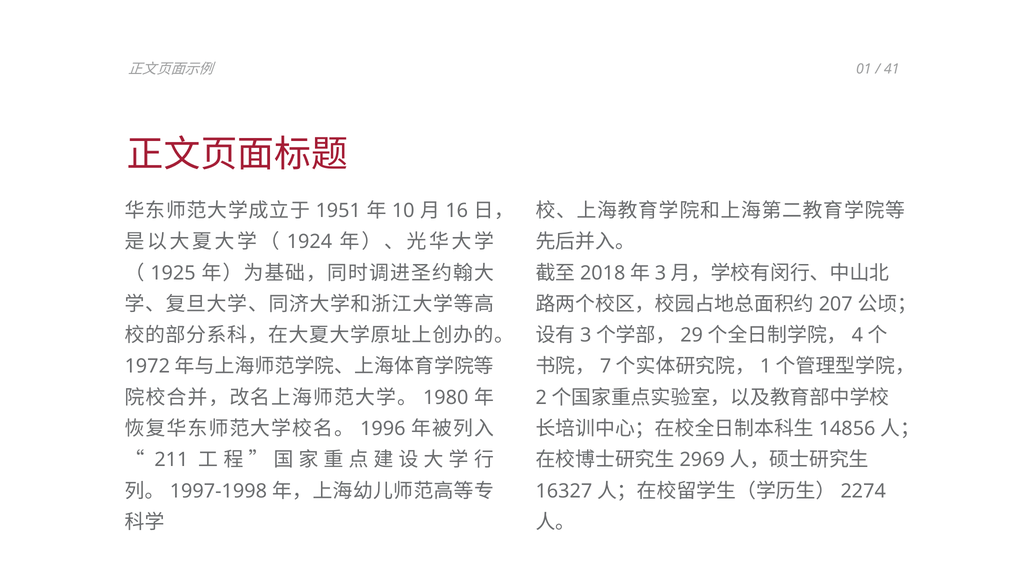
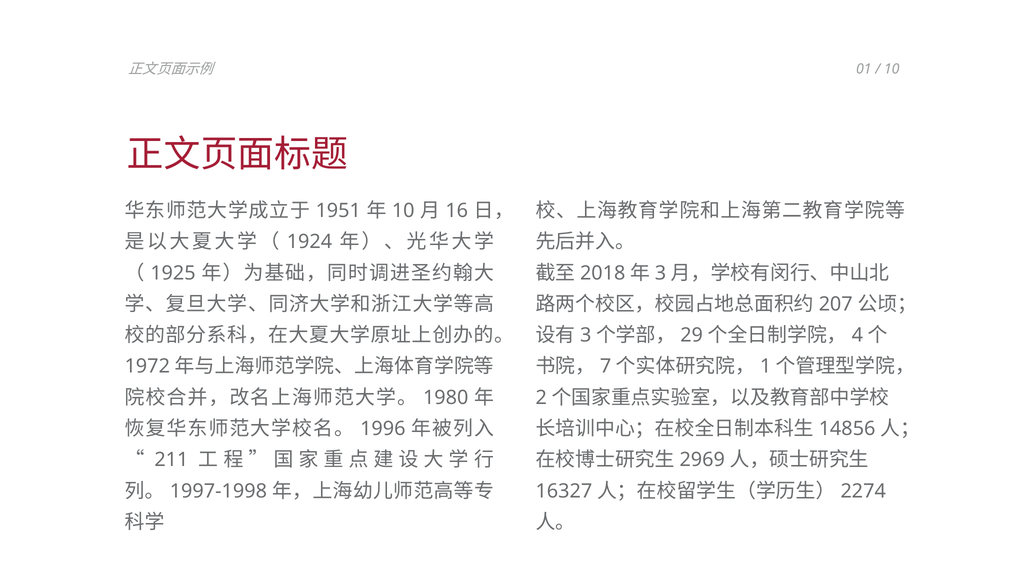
41 at (892, 69): 41 -> 10
